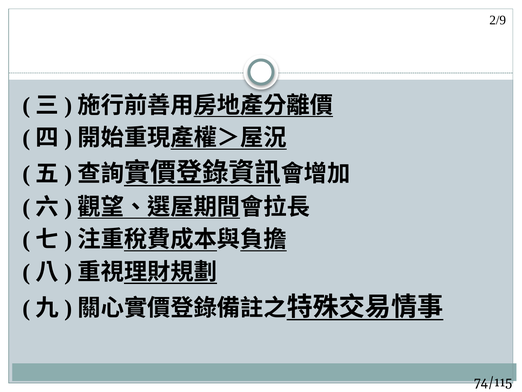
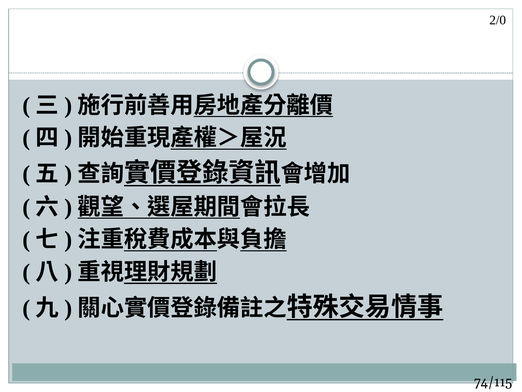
2/9: 2/9 -> 2/0
